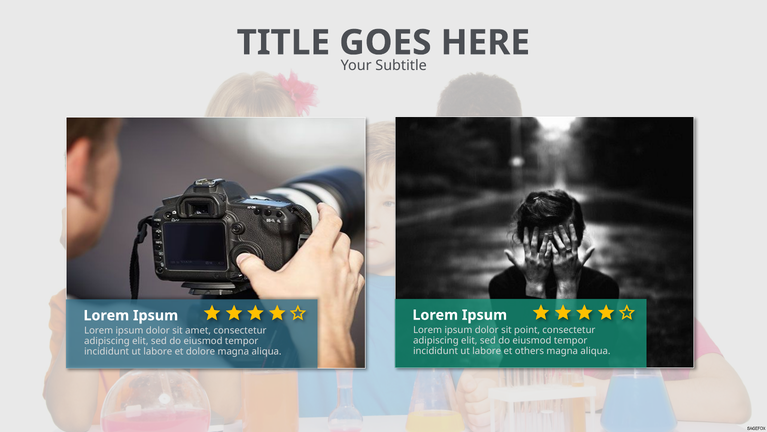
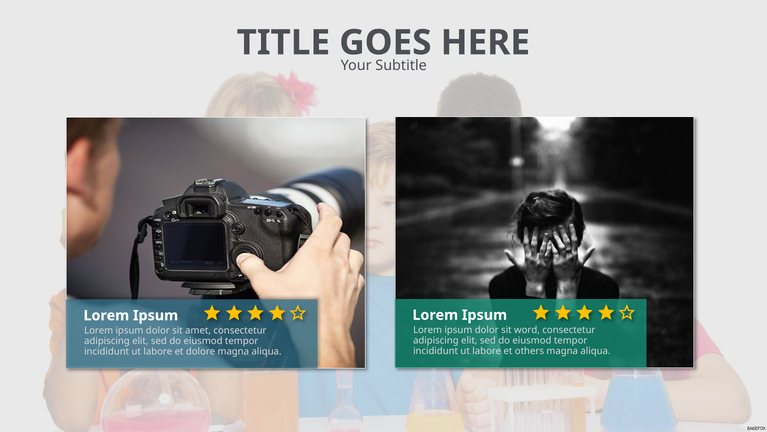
point: point -> word
